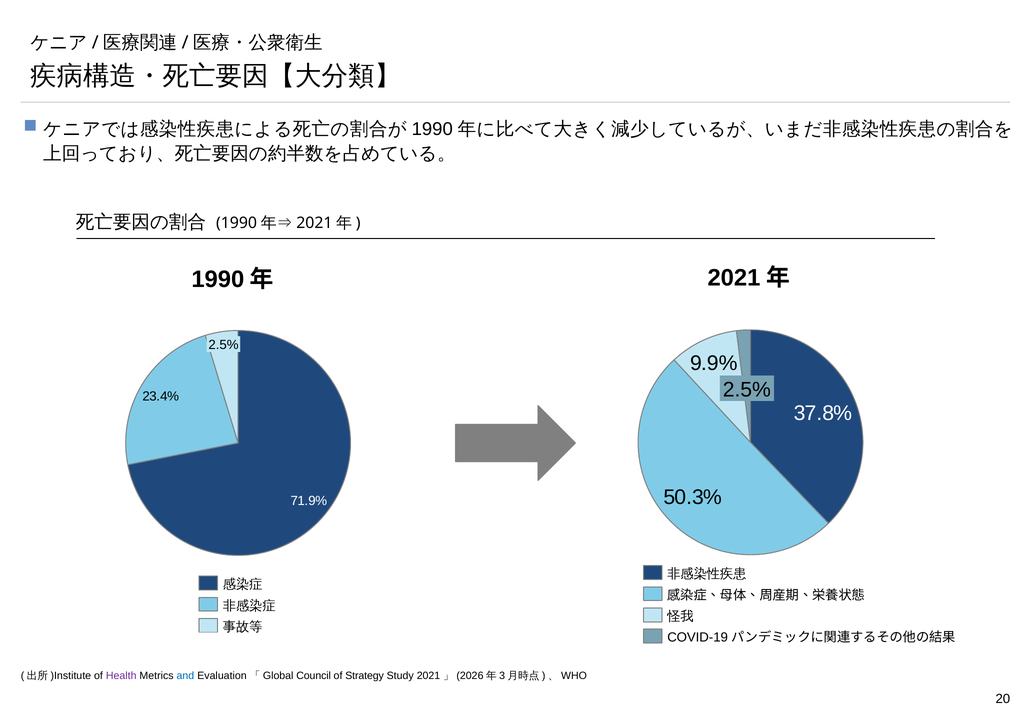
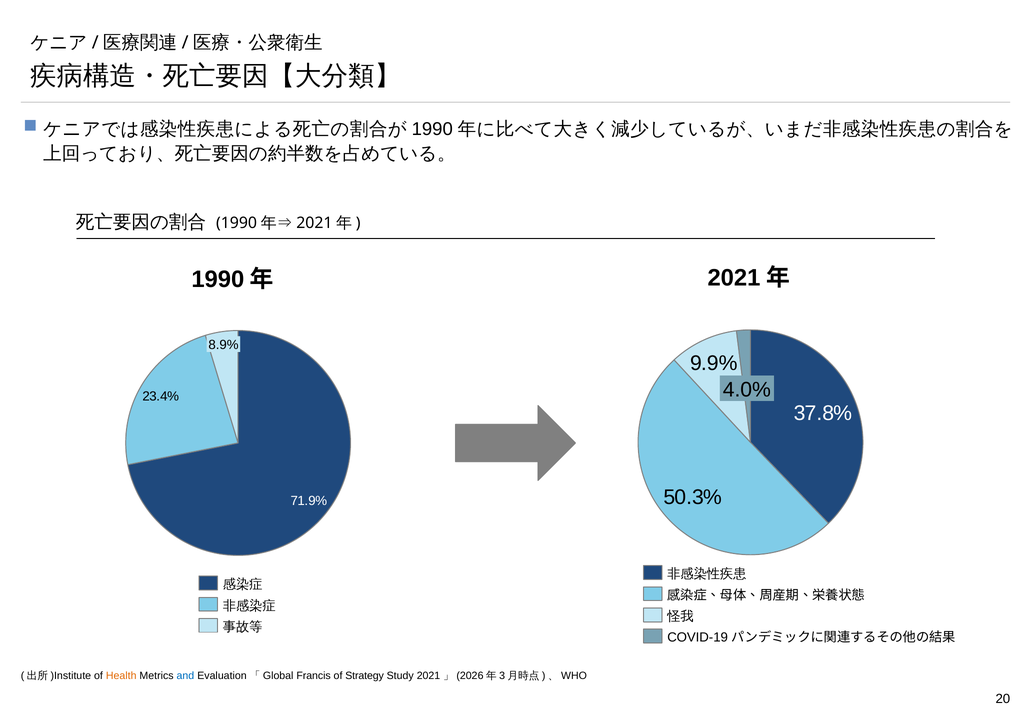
2.5% at (223, 345): 2.5% -> 8.9%
2.5% at (747, 390): 2.5% -> 4.0%
Health colour: purple -> orange
Council: Council -> Francis
